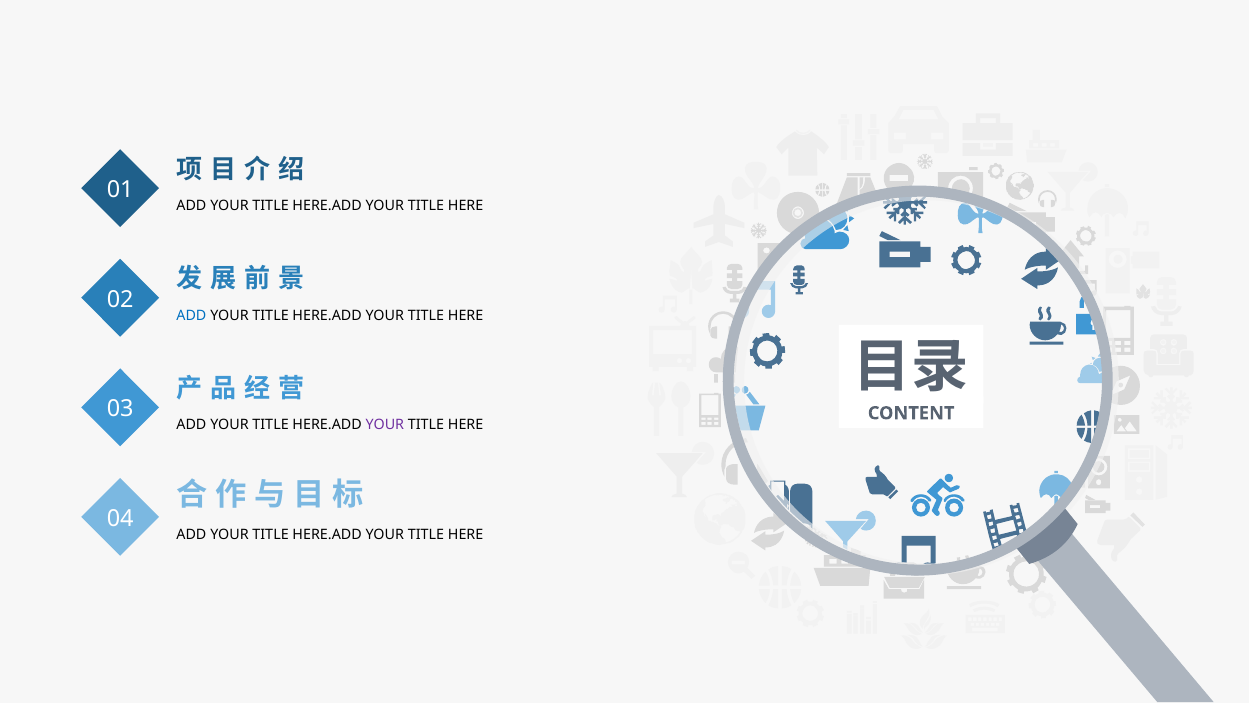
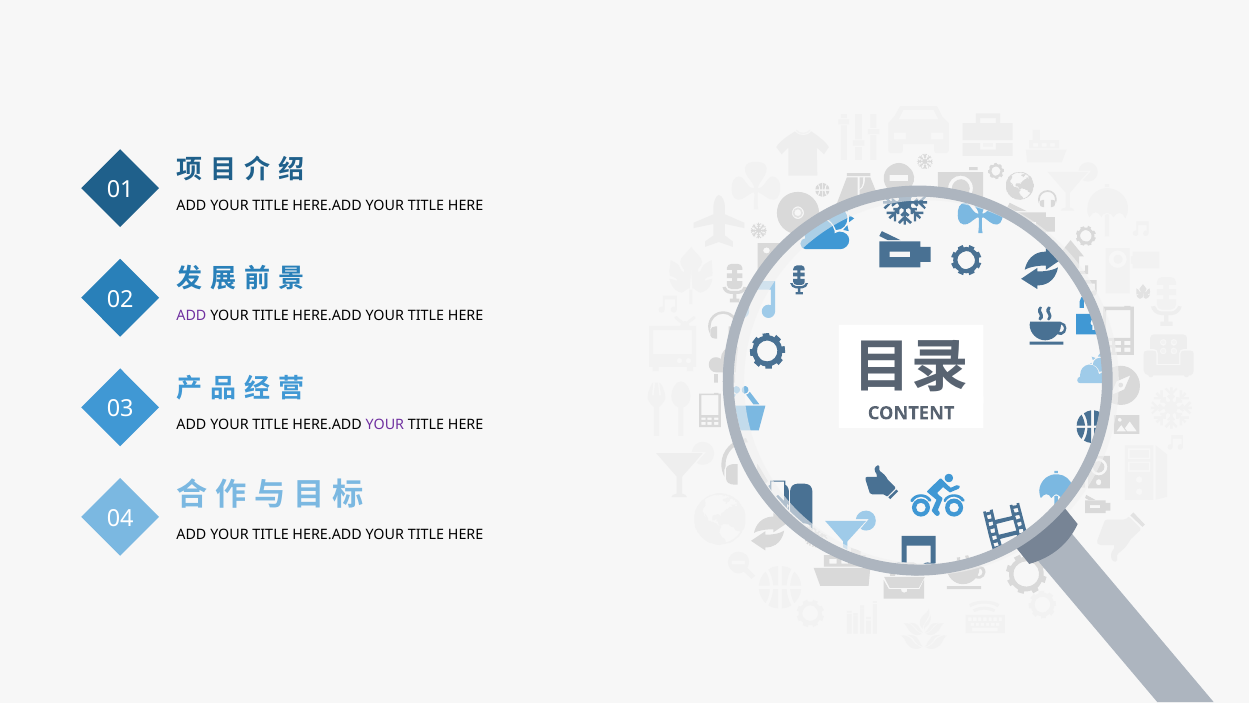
ADD at (191, 315) colour: blue -> purple
